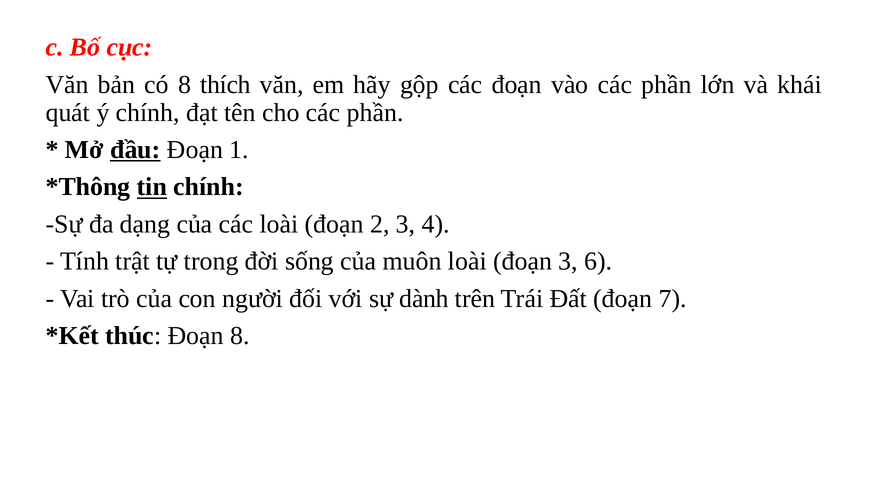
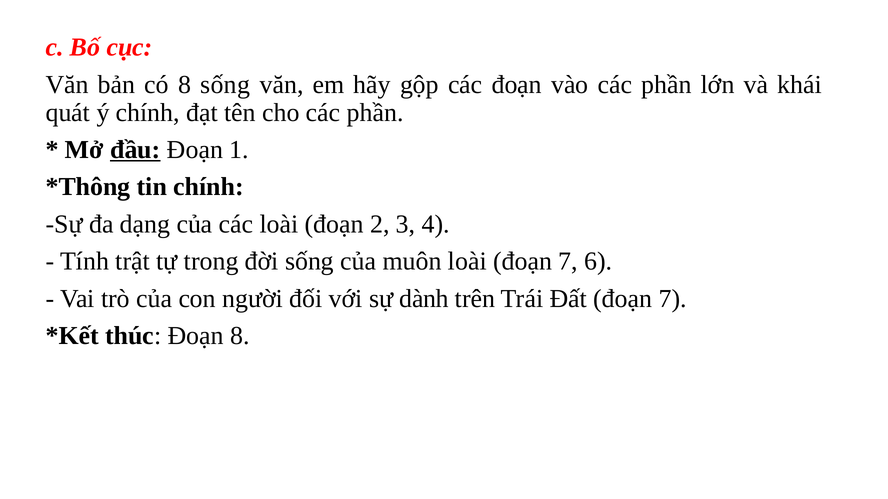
8 thích: thích -> sống
tin underline: present -> none
loài đoạn 3: 3 -> 7
